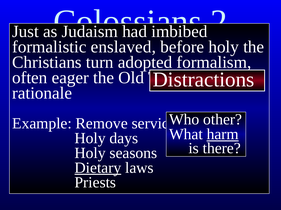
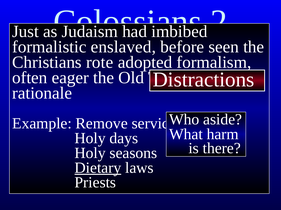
before holy: holy -> seen
turn: turn -> rote
other: other -> aside
harm underline: present -> none
